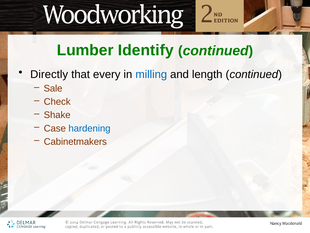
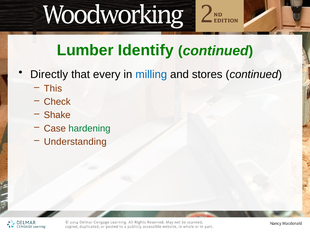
length: length -> stores
Sale: Sale -> This
hardening colour: blue -> green
Cabinetmakers: Cabinetmakers -> Understanding
